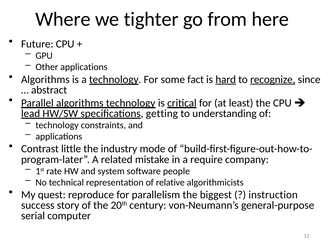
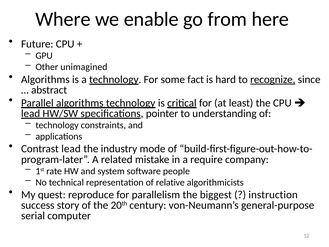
tighter: tighter -> enable
Other applications: applications -> unimagined
hard underline: present -> none
getting: getting -> pointer
Contrast little: little -> lead
